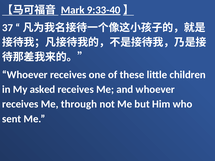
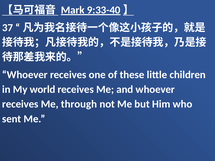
asked: asked -> world
